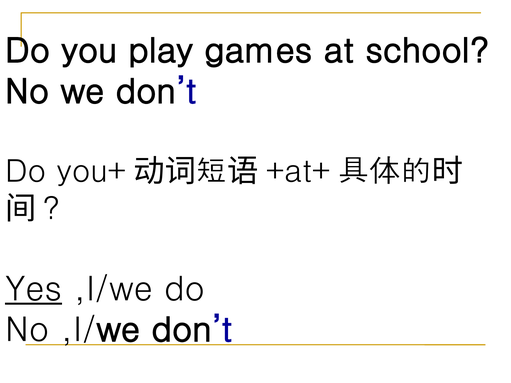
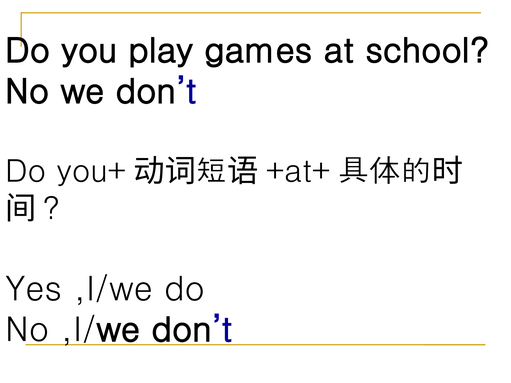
Yes underline: present -> none
